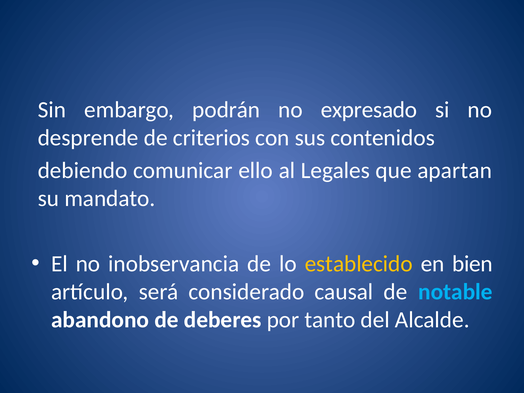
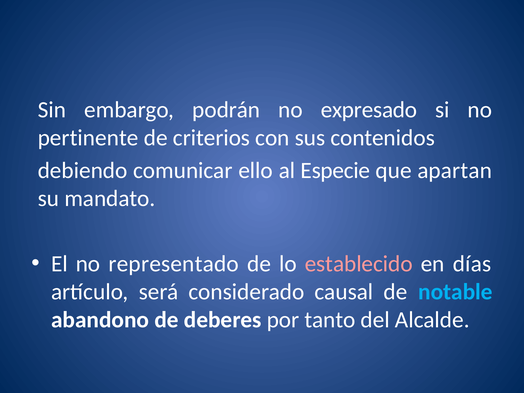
desprende: desprende -> pertinente
Legales: Legales -> Especie
inobservancia: inobservancia -> representado
establecido colour: yellow -> pink
bien: bien -> días
